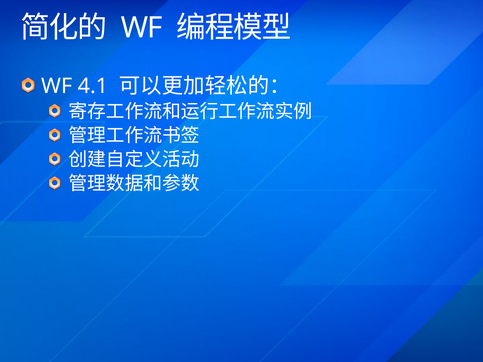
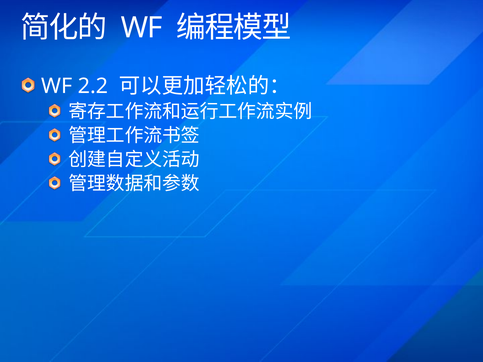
4.1: 4.1 -> 2.2
